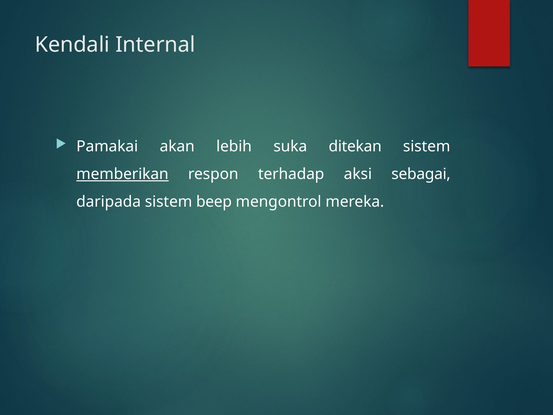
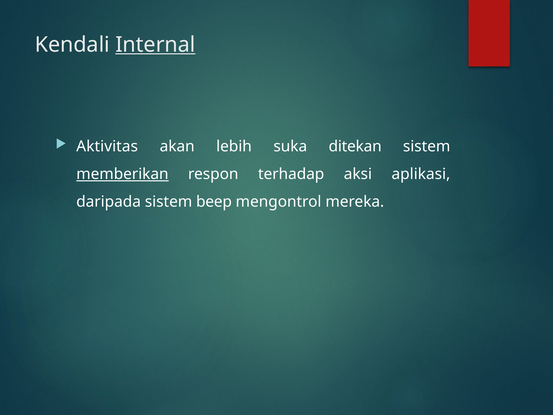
Internal underline: none -> present
Pamakai: Pamakai -> Aktivitas
sebagai: sebagai -> aplikasi
